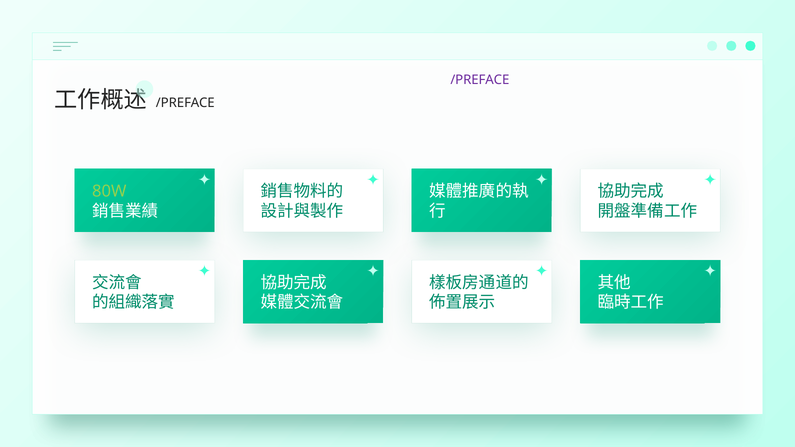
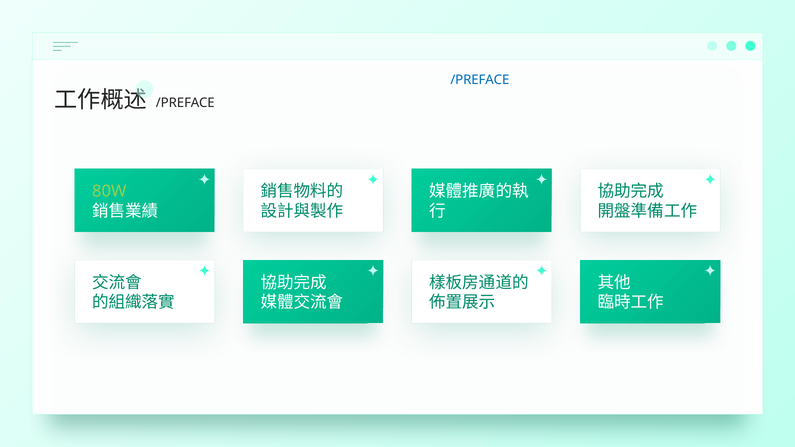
/PREFACE at (480, 80) colour: purple -> blue
